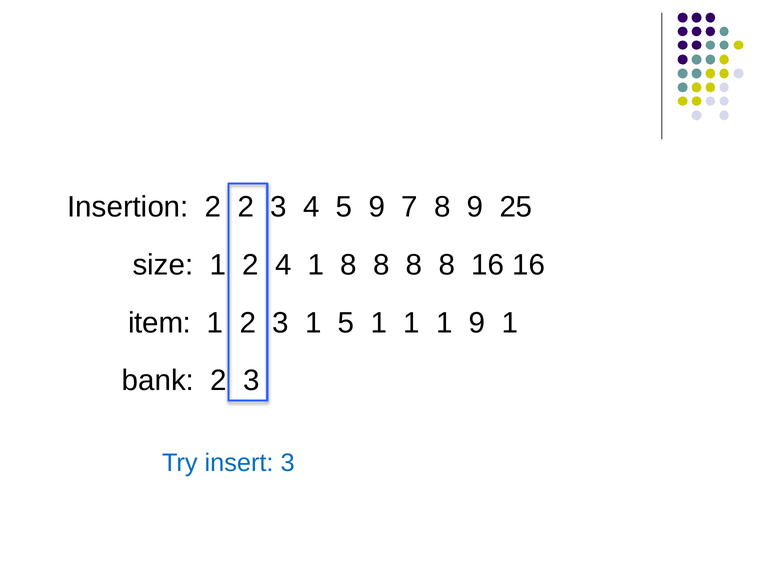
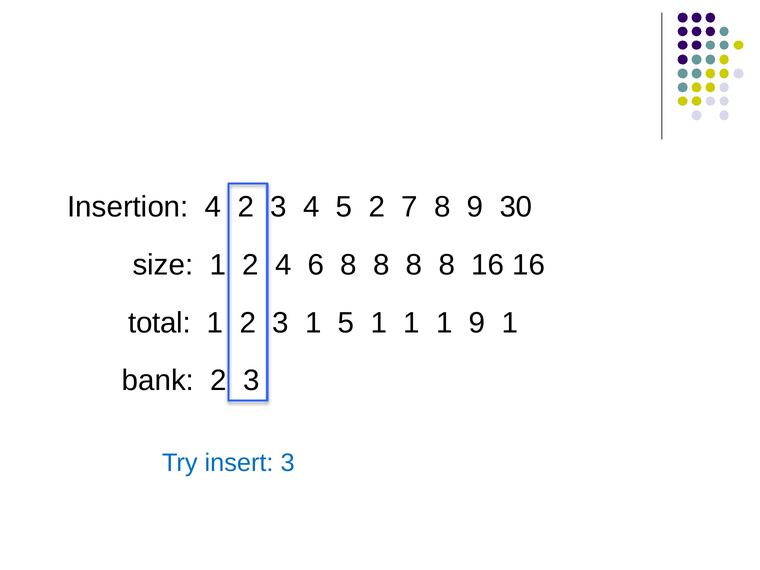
Insertion 2: 2 -> 4
5 9: 9 -> 2
25: 25 -> 30
4 1: 1 -> 6
item: item -> total
